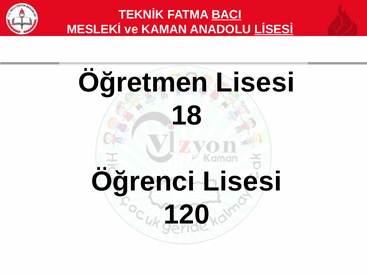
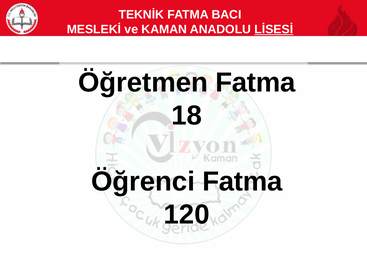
BACI underline: present -> none
Öğretmen Lisesi: Lisesi -> Fatma
Öğrenci Lisesi: Lisesi -> Fatma
